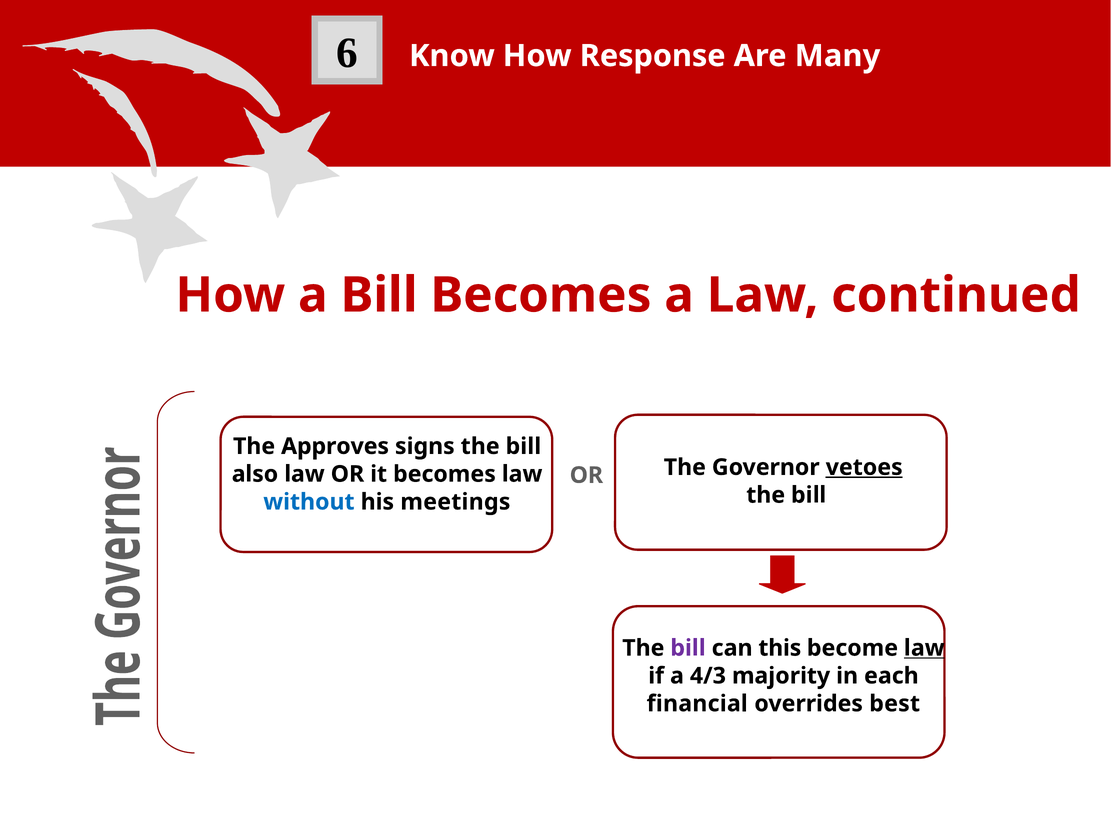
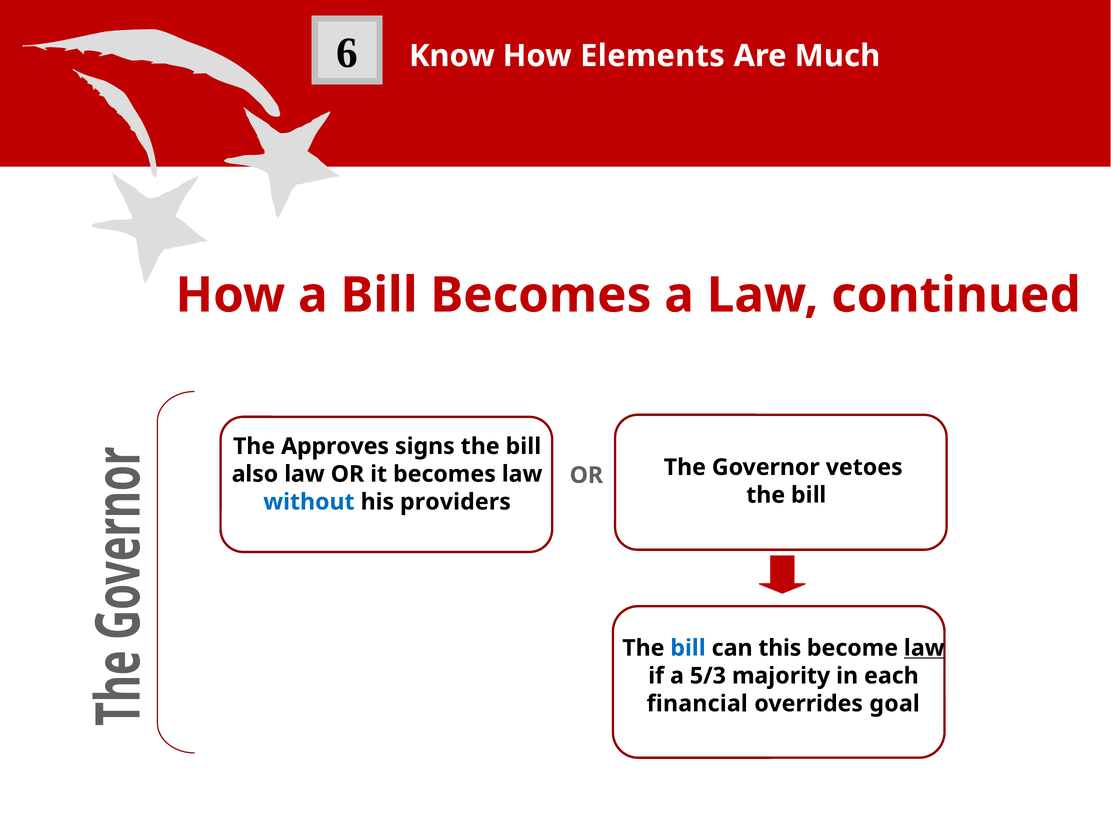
Response: Response -> Elements
Many: Many -> Much
vetoes underline: present -> none
meetings: meetings -> providers
bill at (688, 647) colour: purple -> blue
4/3: 4/3 -> 5/3
best: best -> goal
